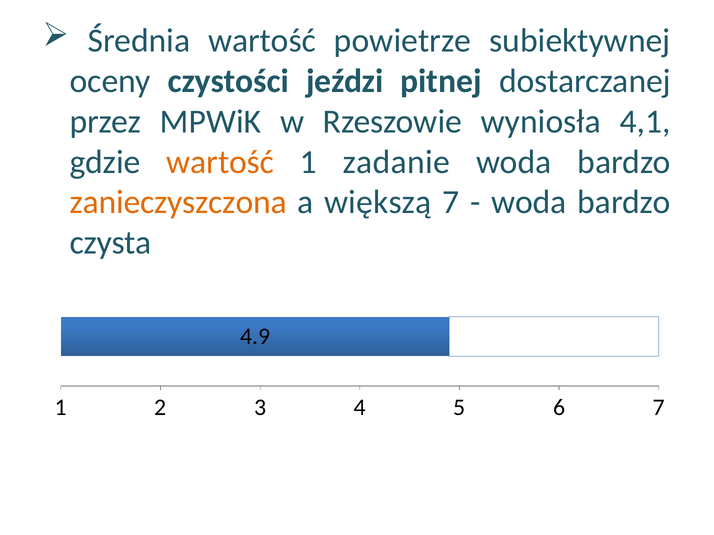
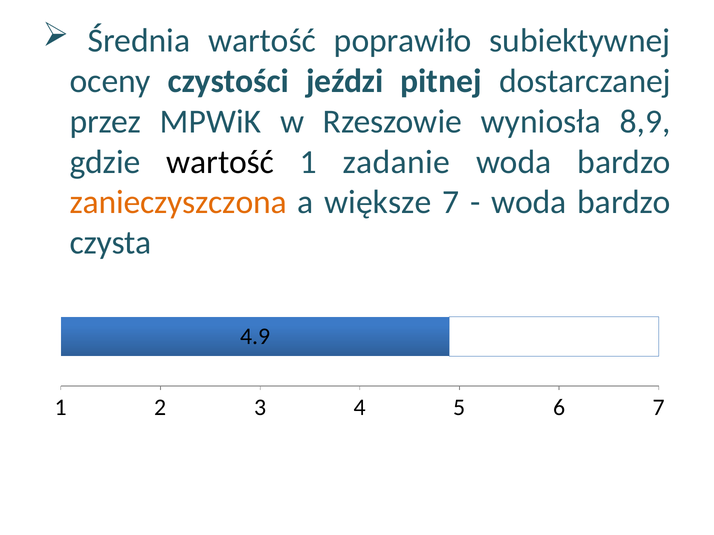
powietrze: powietrze -> poprawiło
4,1: 4,1 -> 8,9
wartość at (220, 162) colour: orange -> black
większą: większą -> większe
